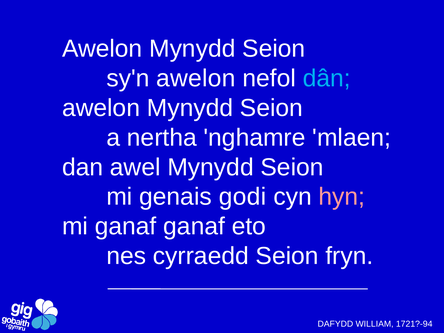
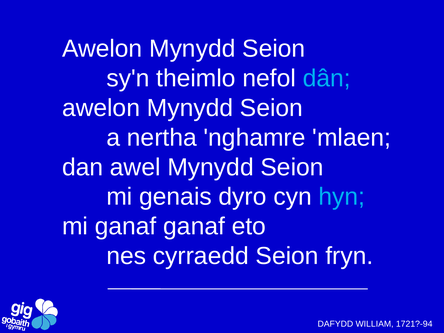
sy'n awelon: awelon -> theimlo
godi: godi -> dyro
hyn colour: pink -> light blue
